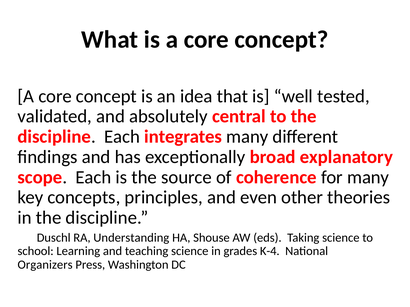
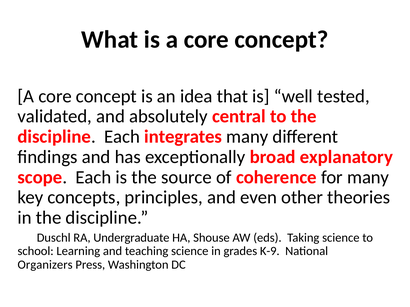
Understanding: Understanding -> Undergraduate
K-4: K-4 -> K-9
